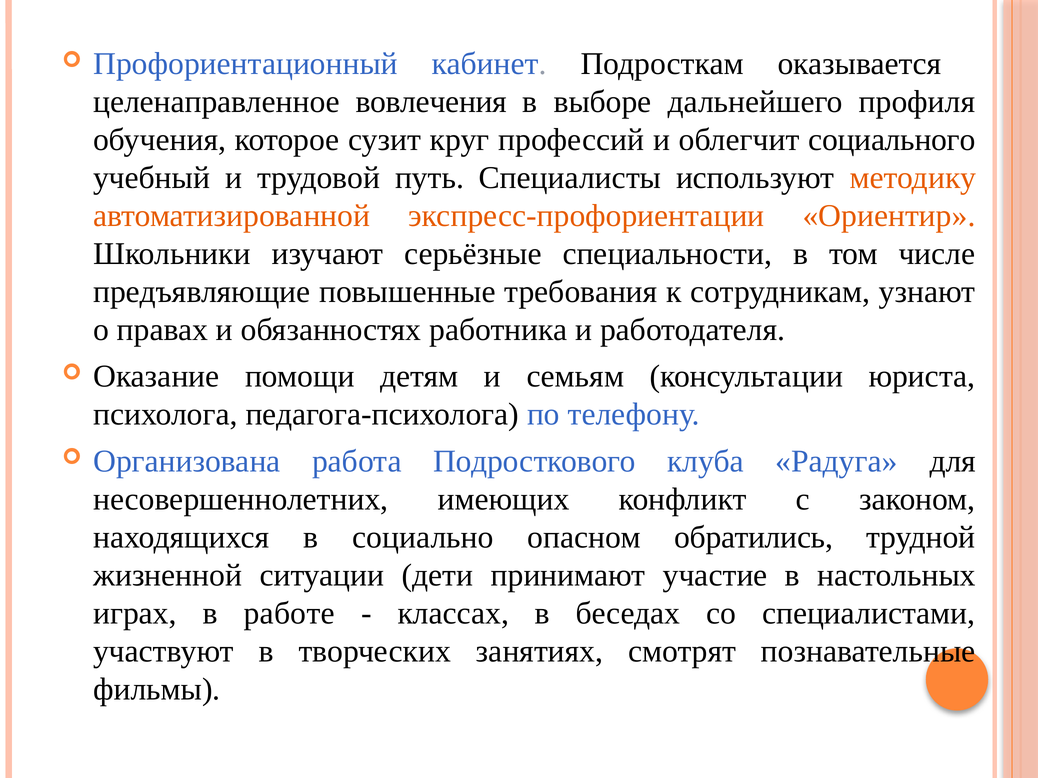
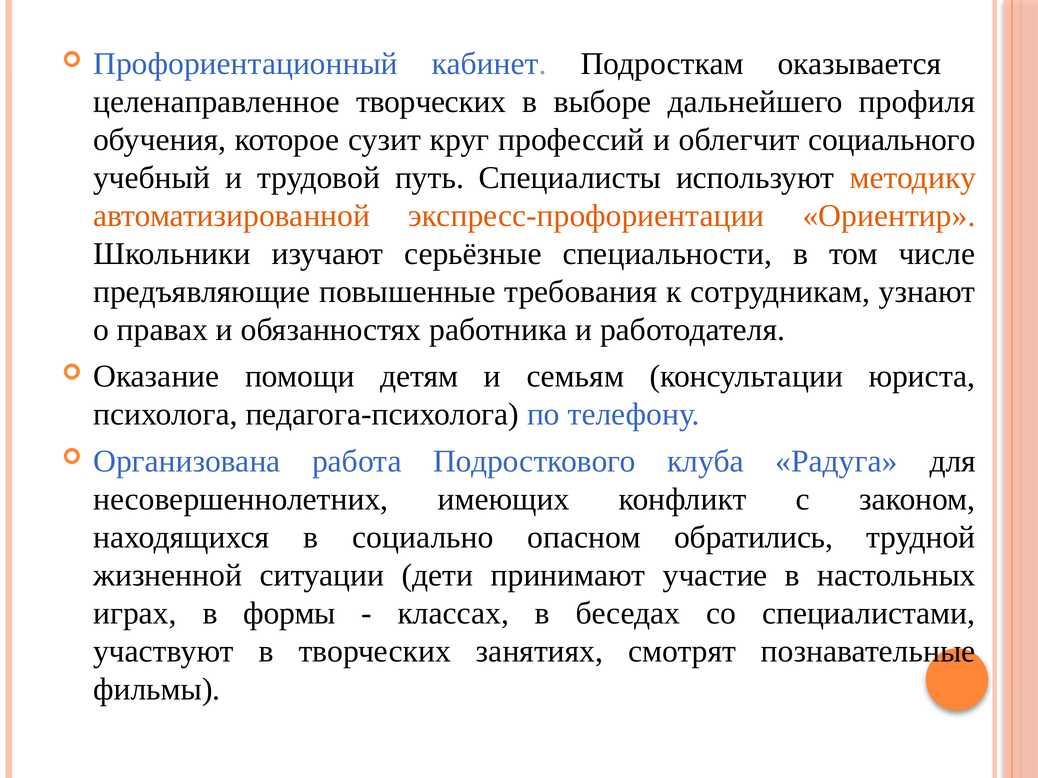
целенаправленное вовлечения: вовлечения -> творческих
работе: работе -> формы
